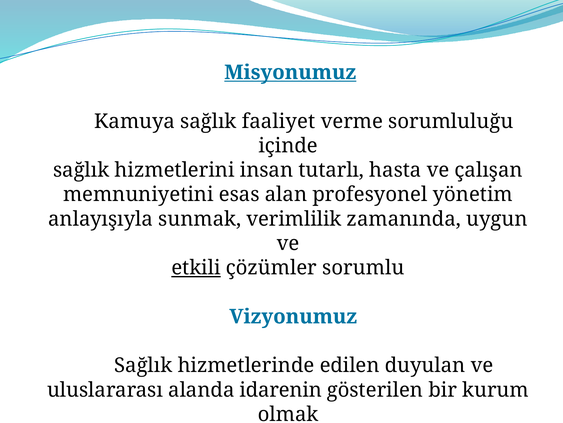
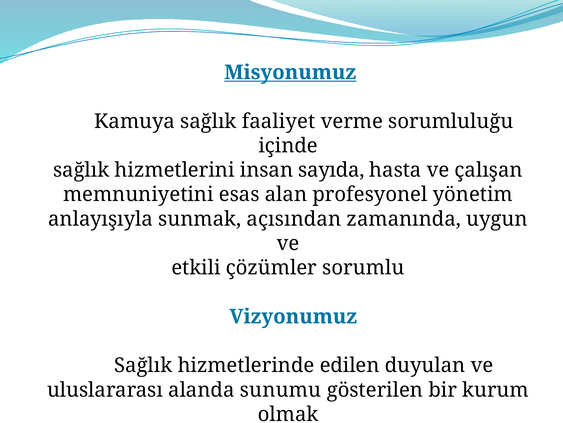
tutarlı: tutarlı -> sayıda
verimlilik: verimlilik -> açısından
etkili underline: present -> none
idarenin: idarenin -> sunumu
